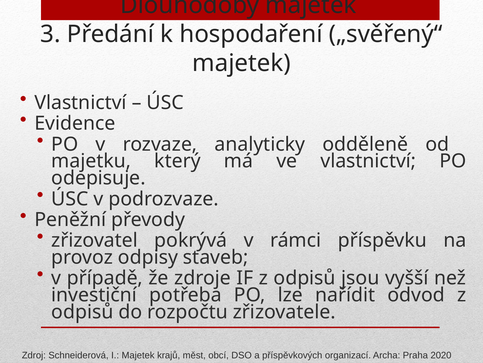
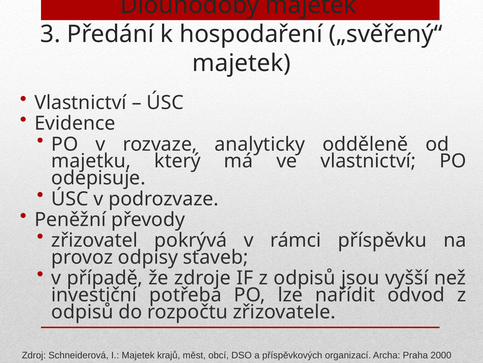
2020: 2020 -> 2000
